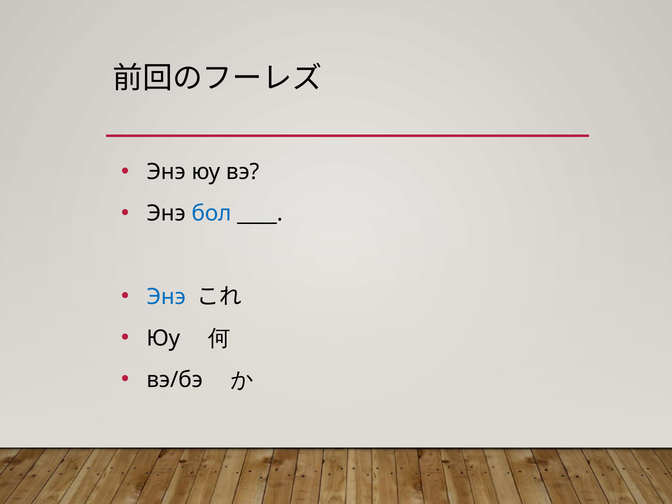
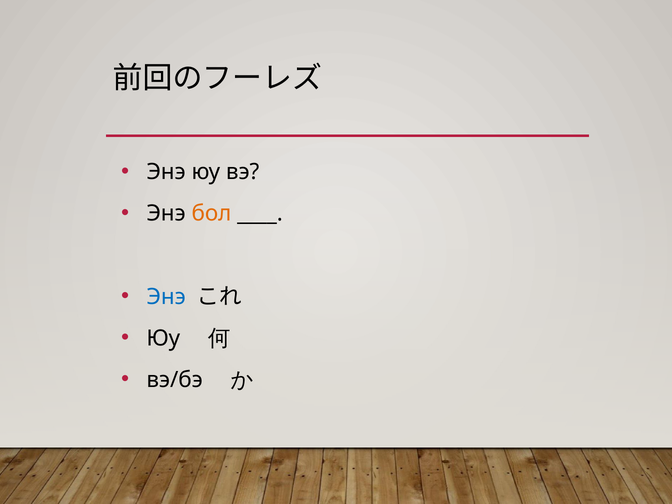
бол colour: blue -> orange
